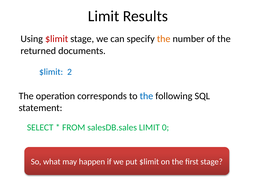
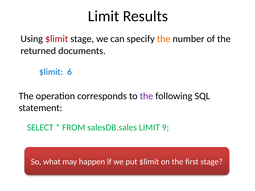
2: 2 -> 6
the at (146, 96) colour: blue -> purple
0: 0 -> 9
